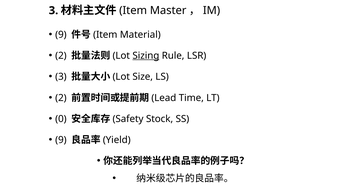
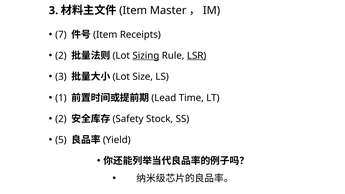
9 at (61, 35): 9 -> 7
Material: Material -> Receipts
LSR underline: none -> present
2 at (61, 98): 2 -> 1
0 at (61, 119): 0 -> 2
9 at (61, 140): 9 -> 5
